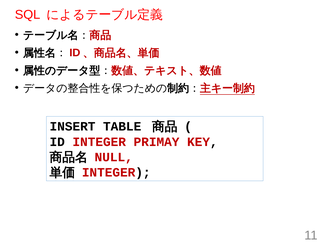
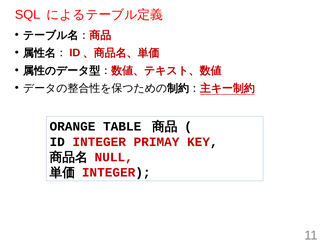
INSERT: INSERT -> ORANGE
